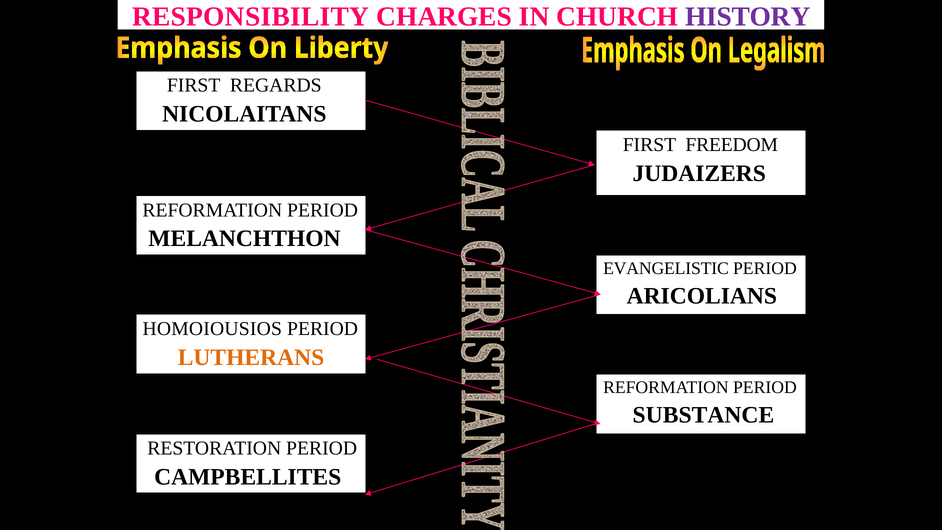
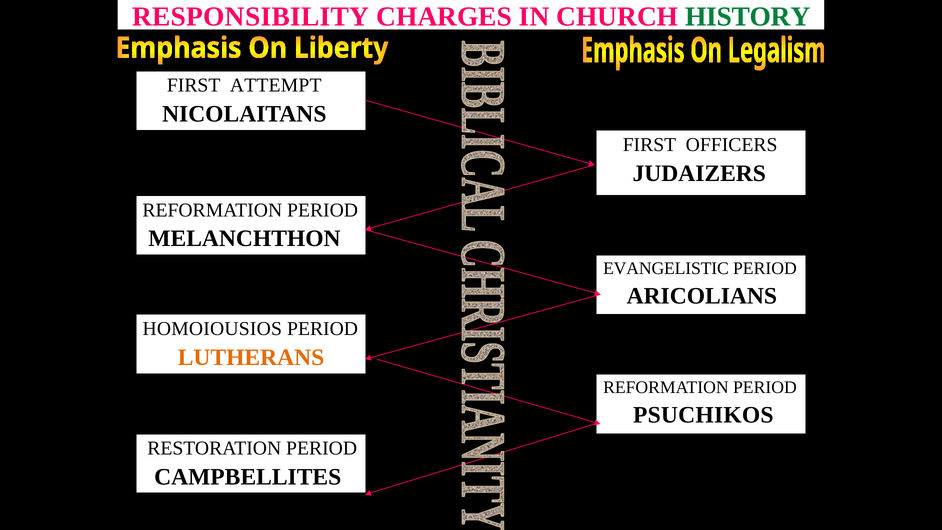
HISTORY colour: purple -> green
REGARDS: REGARDS -> ATTEMPT
FREEDOM: FREEDOM -> OFFICERS
SUBSTANCE: SUBSTANCE -> PSUCHIKOS
